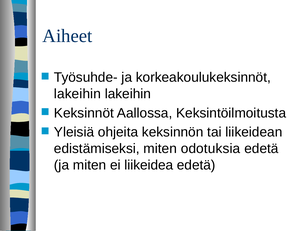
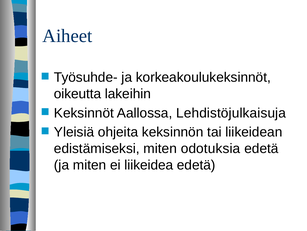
lakeihin at (77, 94): lakeihin -> oikeutta
Keksintöilmoitusta: Keksintöilmoitusta -> Lehdistöjulkaisuja
